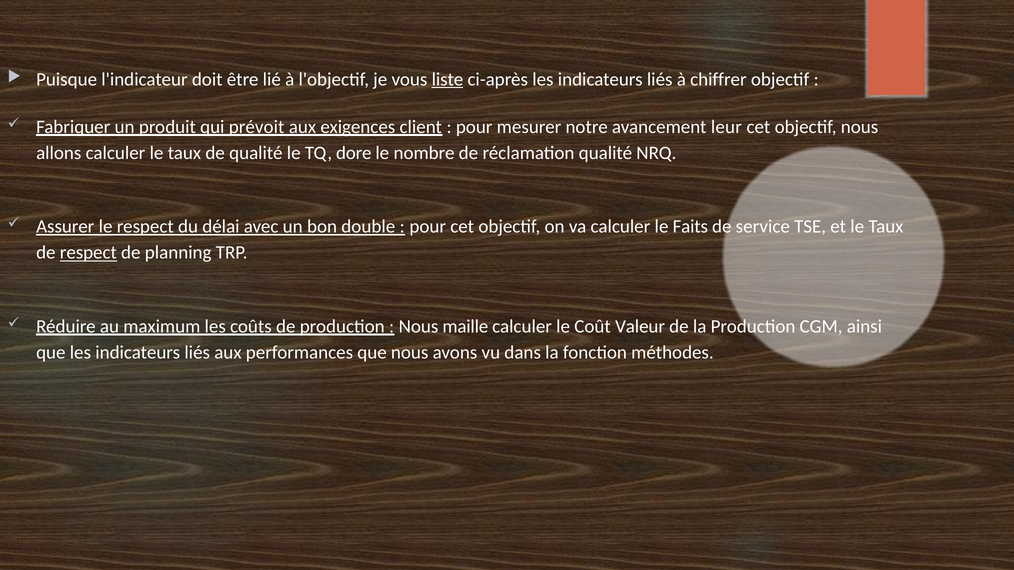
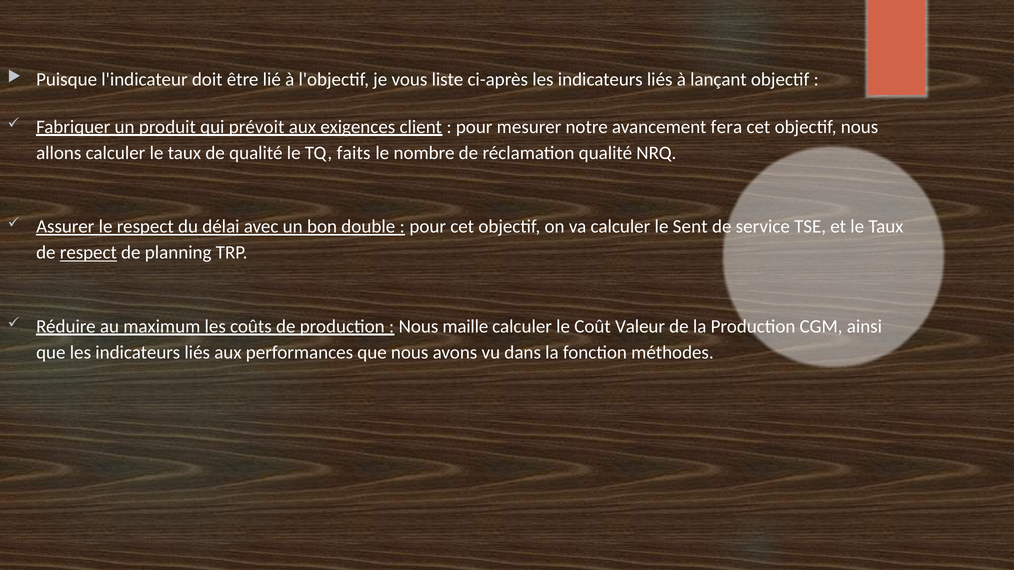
liste underline: present -> none
chiffrer: chiffrer -> lançant
leur: leur -> fera
dore: dore -> faits
Faits: Faits -> Sent
